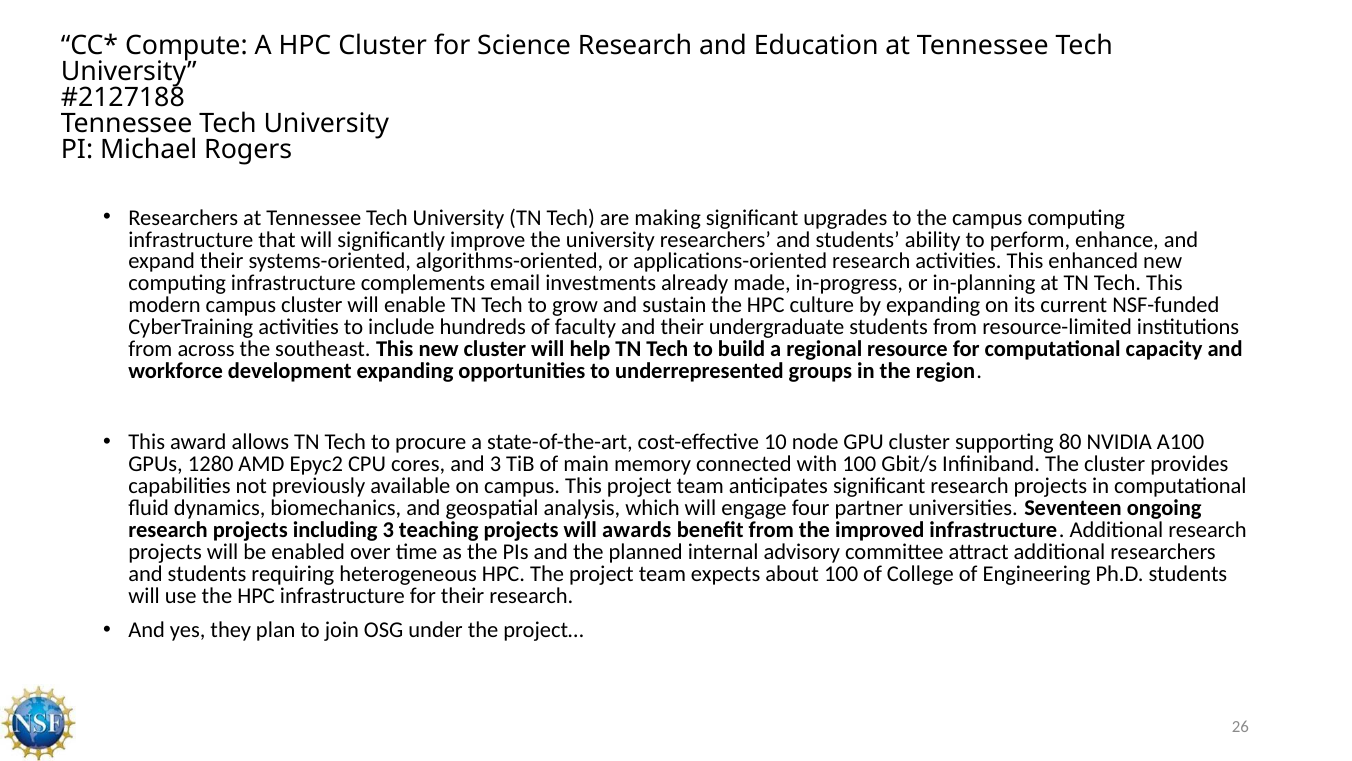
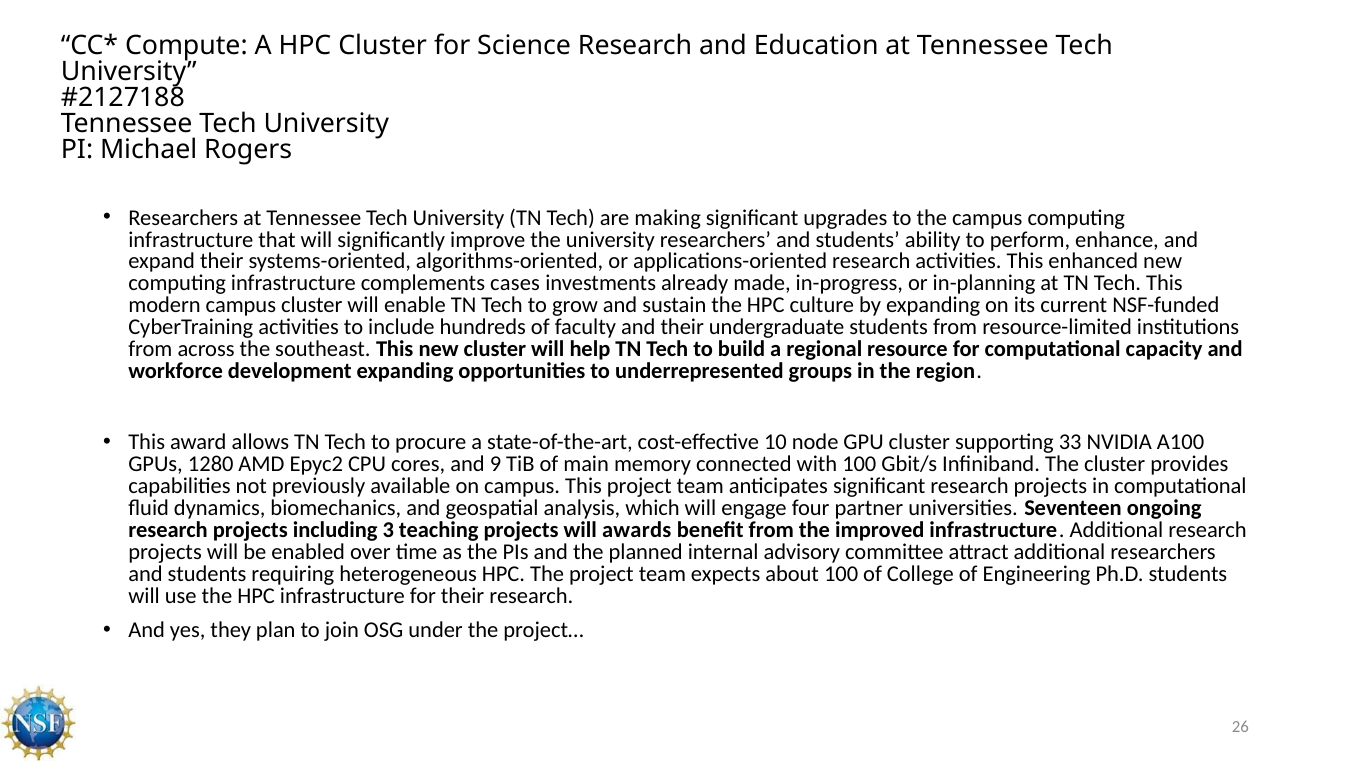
email: email -> cases
80: 80 -> 33
and 3: 3 -> 9
